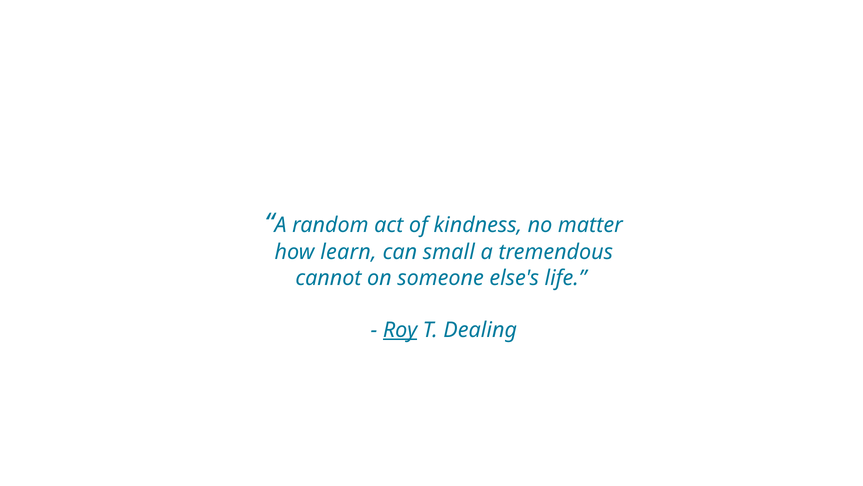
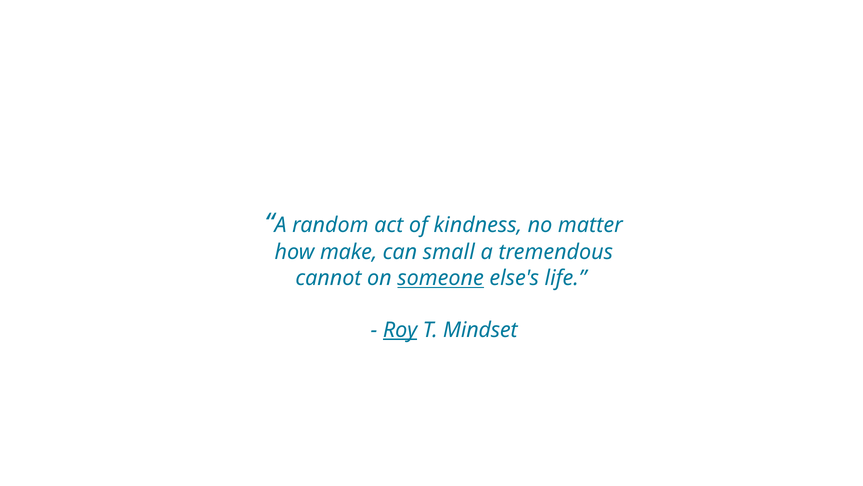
learn: learn -> make
someone underline: none -> present
Dealing: Dealing -> Mindset
